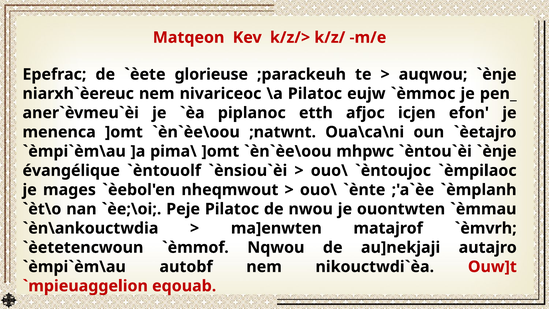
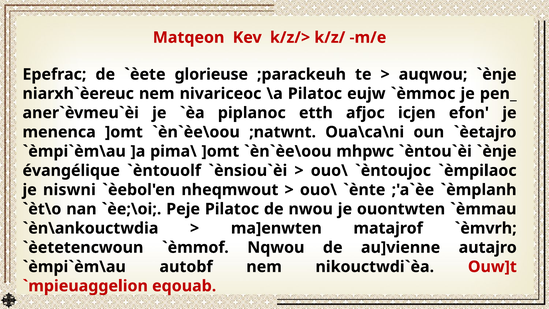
mages: mages -> niswni
au]nekjaji: au]nekjaji -> au]vienne
